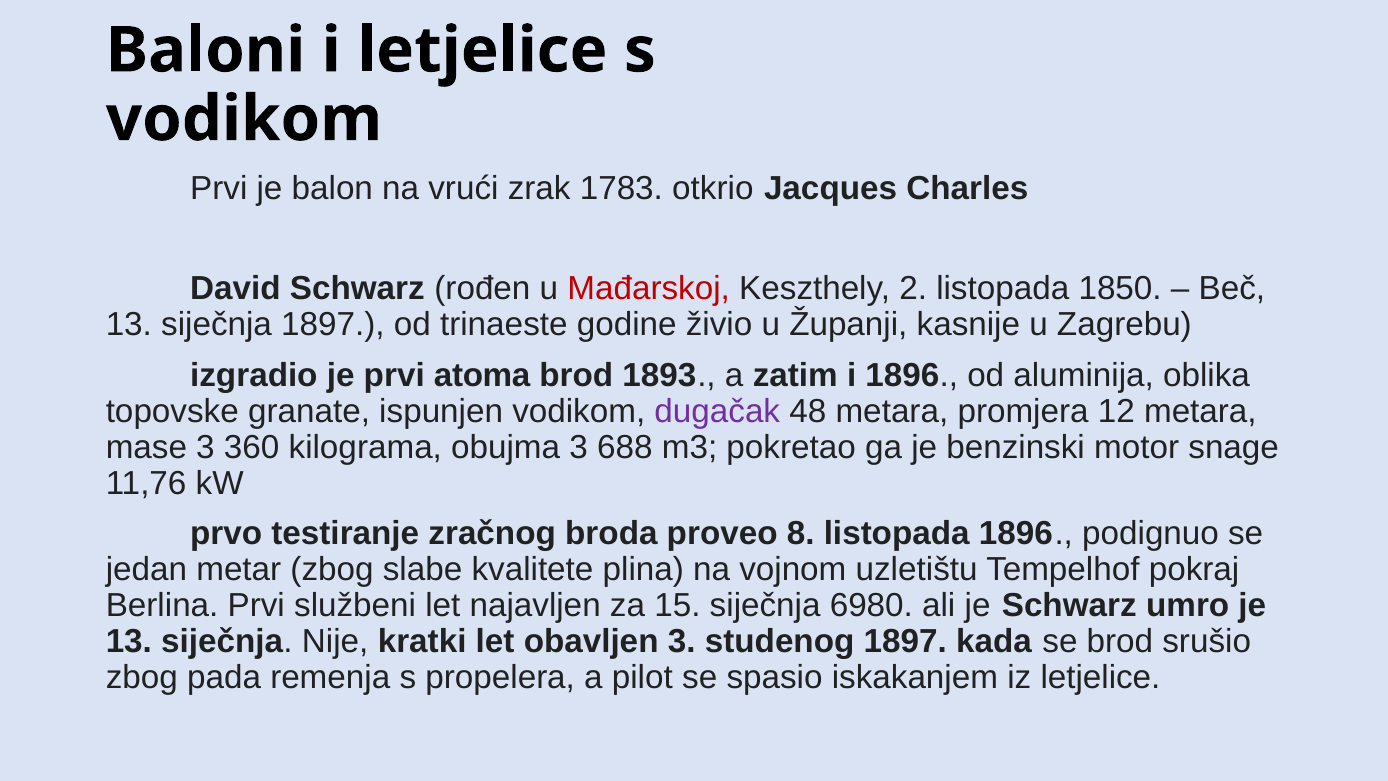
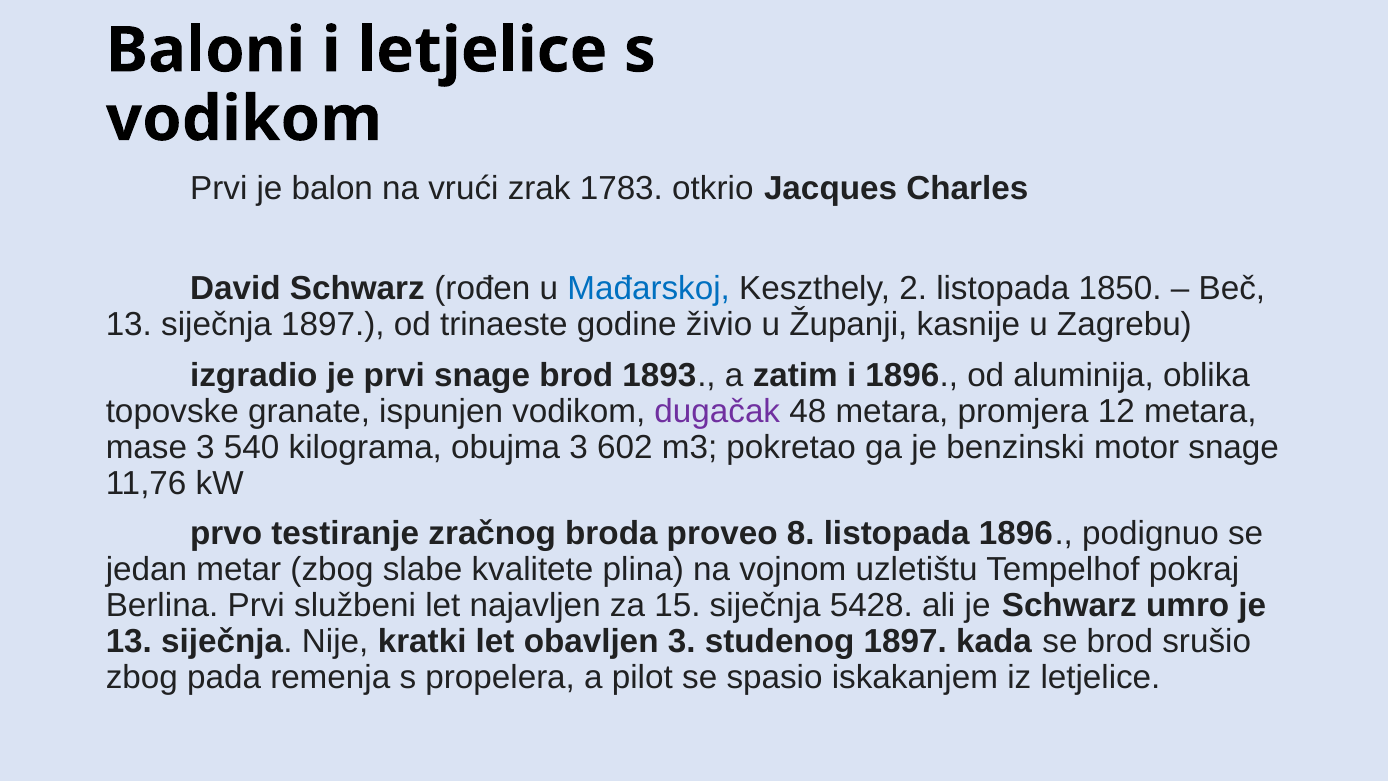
Mađarskoj colour: red -> blue
prvi atoma: atoma -> snage
360: 360 -> 540
688: 688 -> 602
6980: 6980 -> 5428
